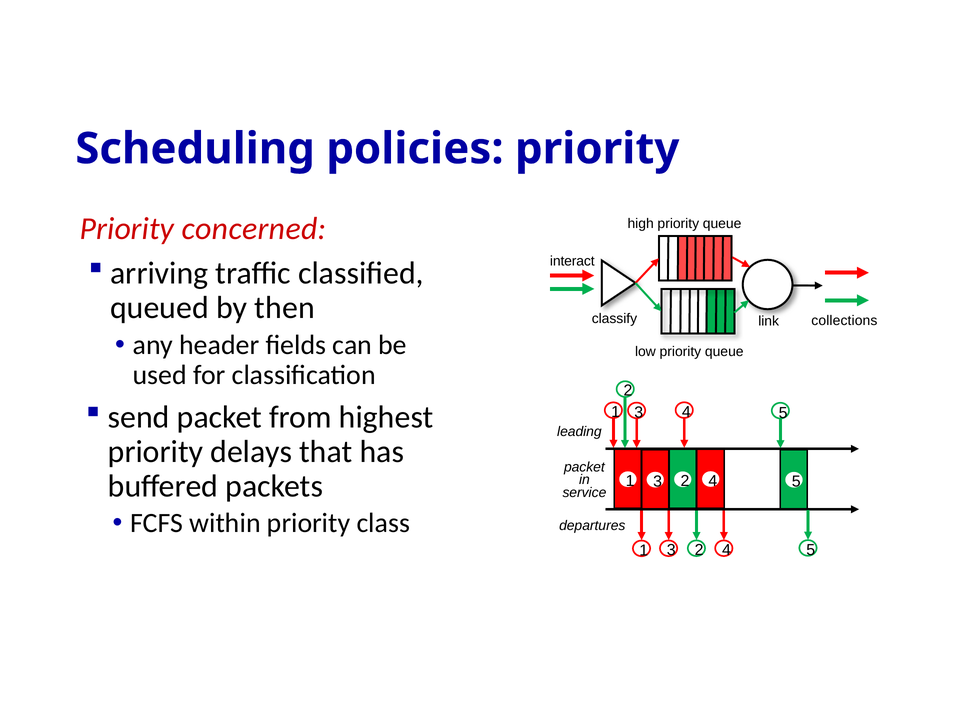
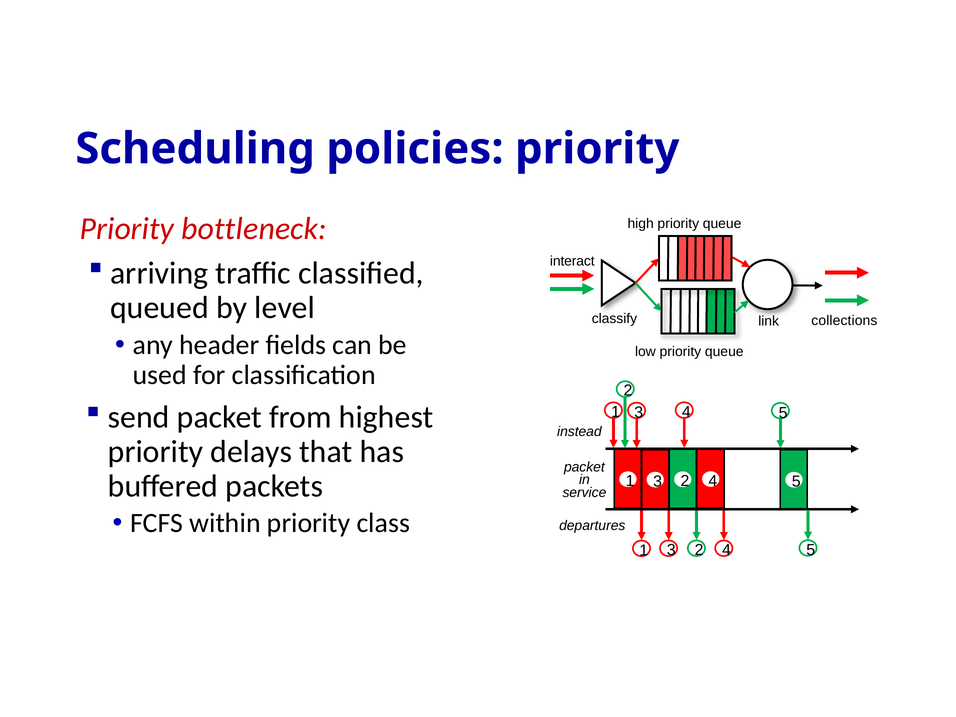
concerned: concerned -> bottleneck
then: then -> level
leading: leading -> instead
